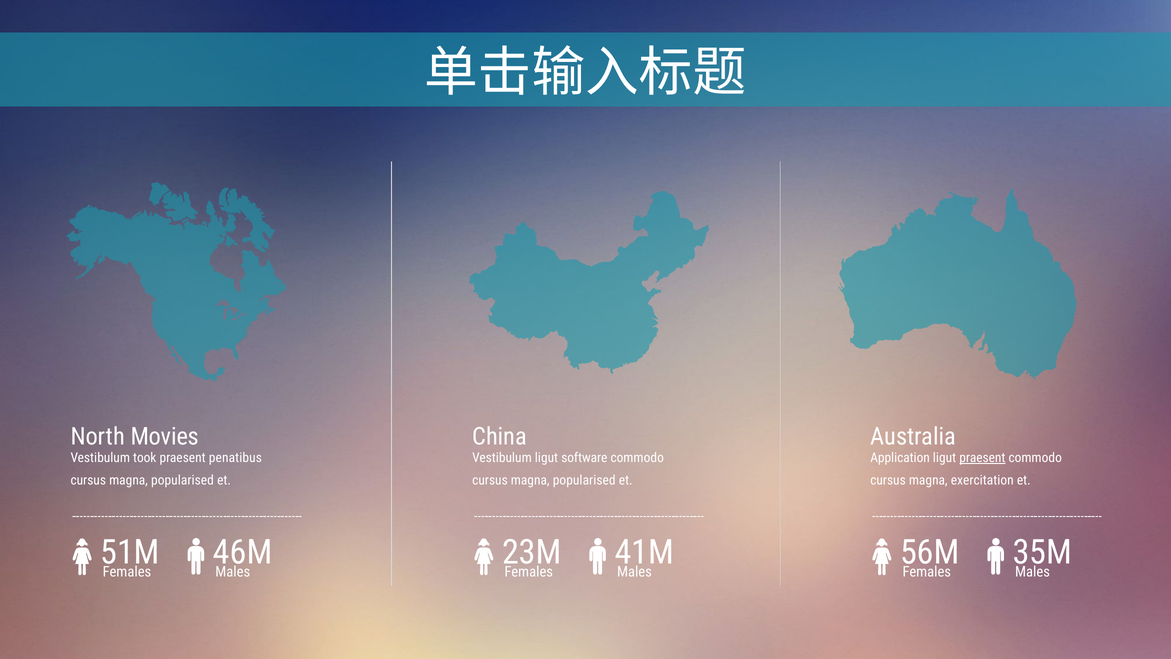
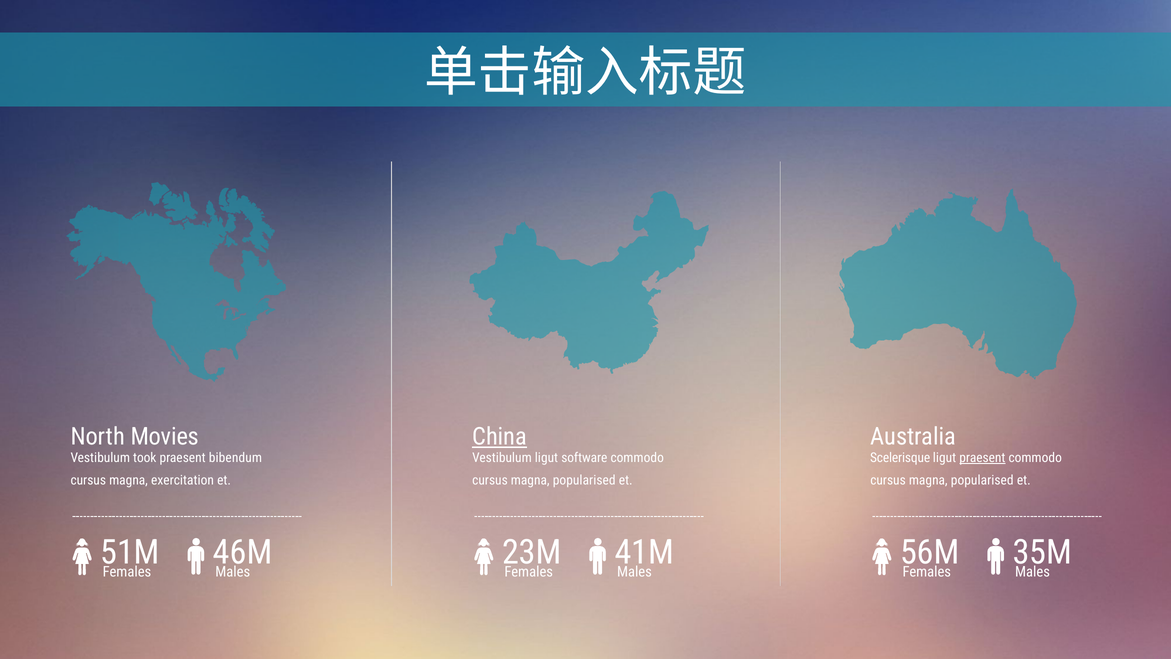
China underline: none -> present
penatibus: penatibus -> bibendum
Application: Application -> Scelerisque
popularised at (182, 480): popularised -> exercitation
exercitation at (982, 480): exercitation -> popularised
